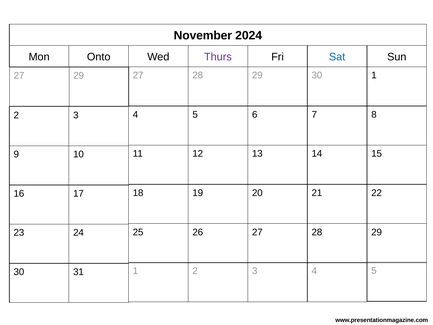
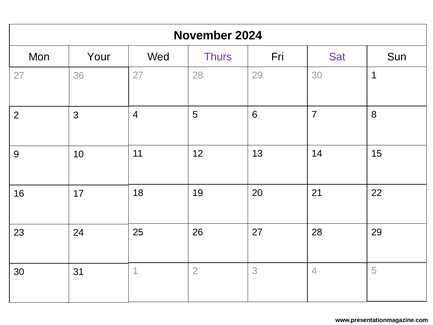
Onto: Onto -> Your
Sat colour: blue -> purple
27 29: 29 -> 36
